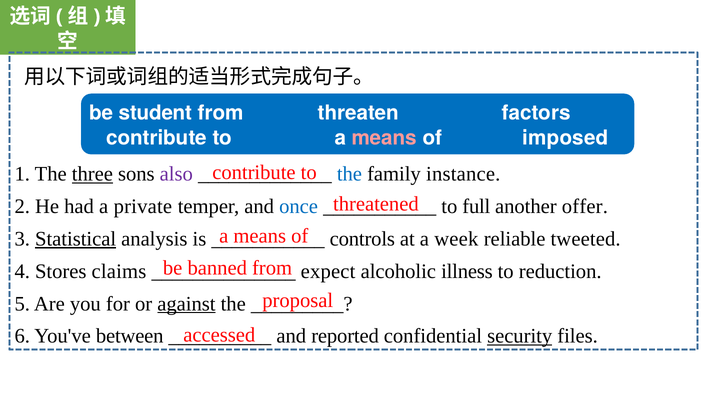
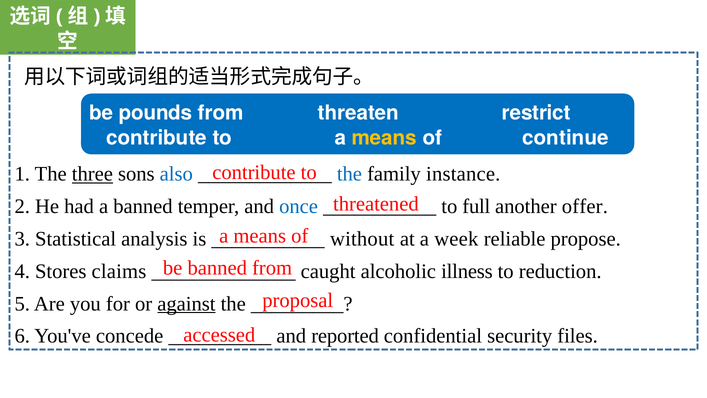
student: student -> pounds
factors: factors -> restrict
means at (384, 138) colour: pink -> yellow
imposed: imposed -> continue
also colour: purple -> blue
a private: private -> banned
Statistical underline: present -> none
controls: controls -> without
tweeted: tweeted -> propose
expect: expect -> caught
between: between -> concede
security underline: present -> none
